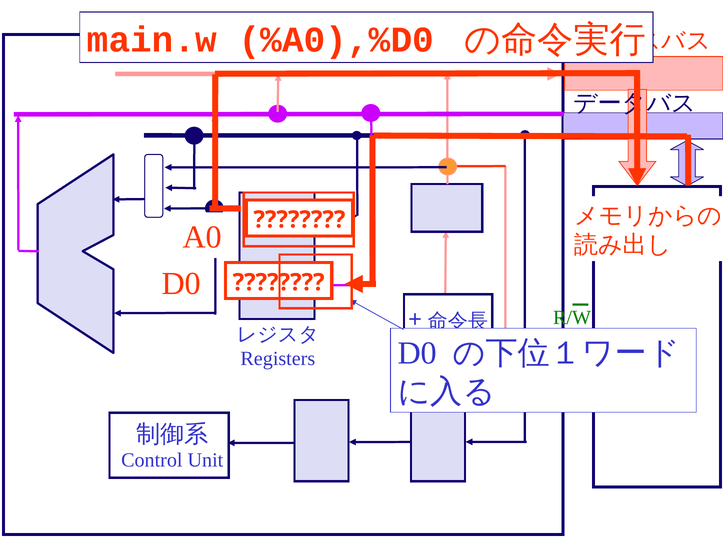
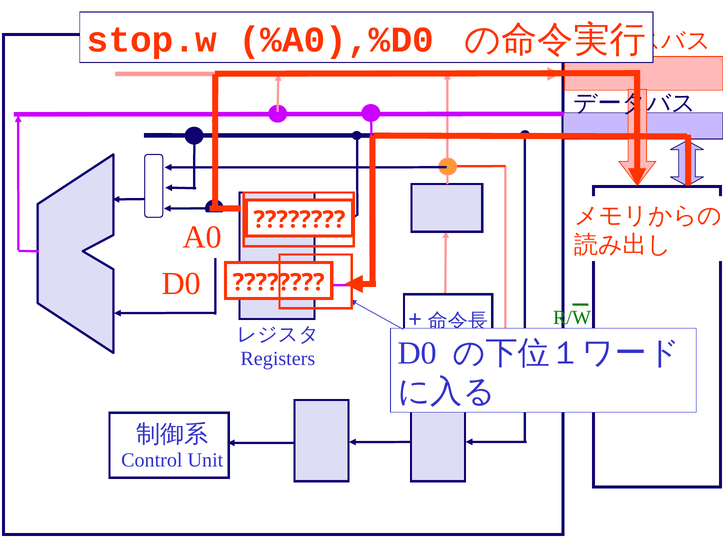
main.w: main.w -> stop.w
